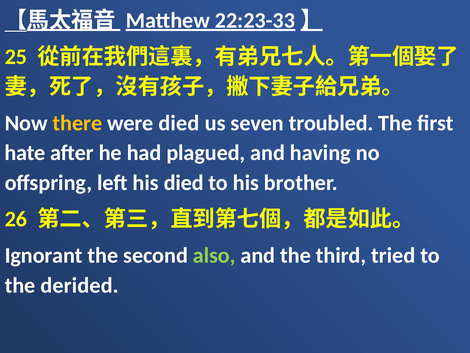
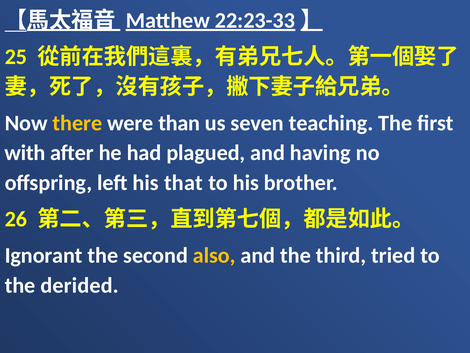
were died: died -> than
troubled: troubled -> teaching
hate: hate -> with
his died: died -> that
also colour: light green -> yellow
